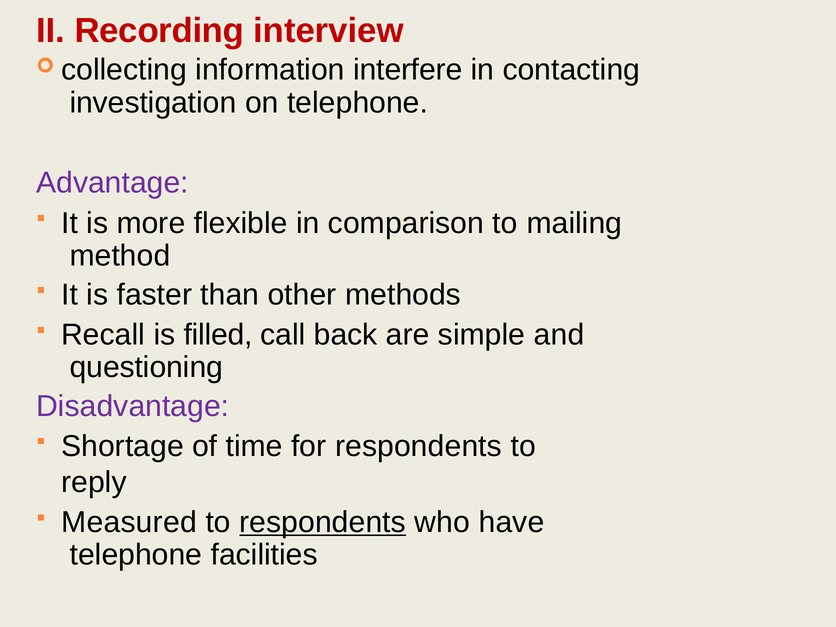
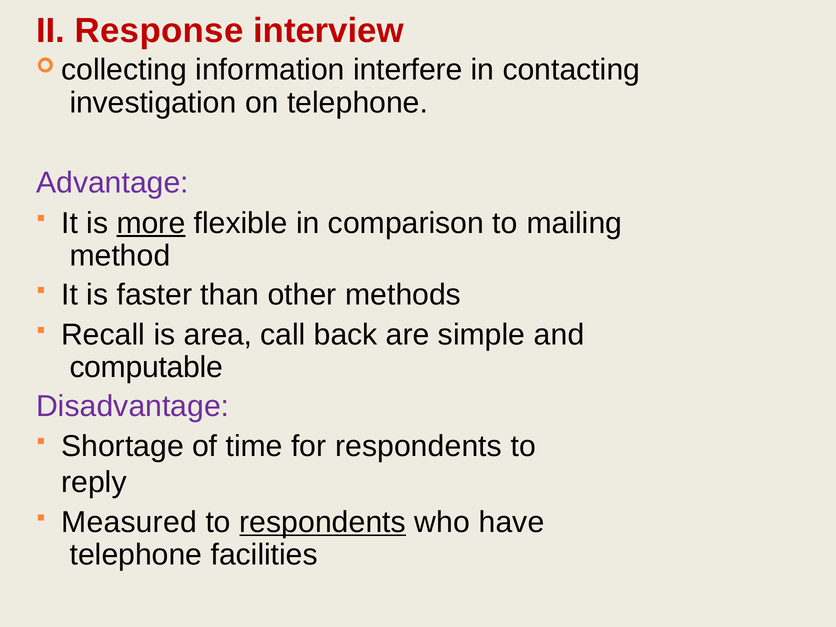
Recording: Recording -> Response
more underline: none -> present
filled: filled -> area
questioning: questioning -> computable
